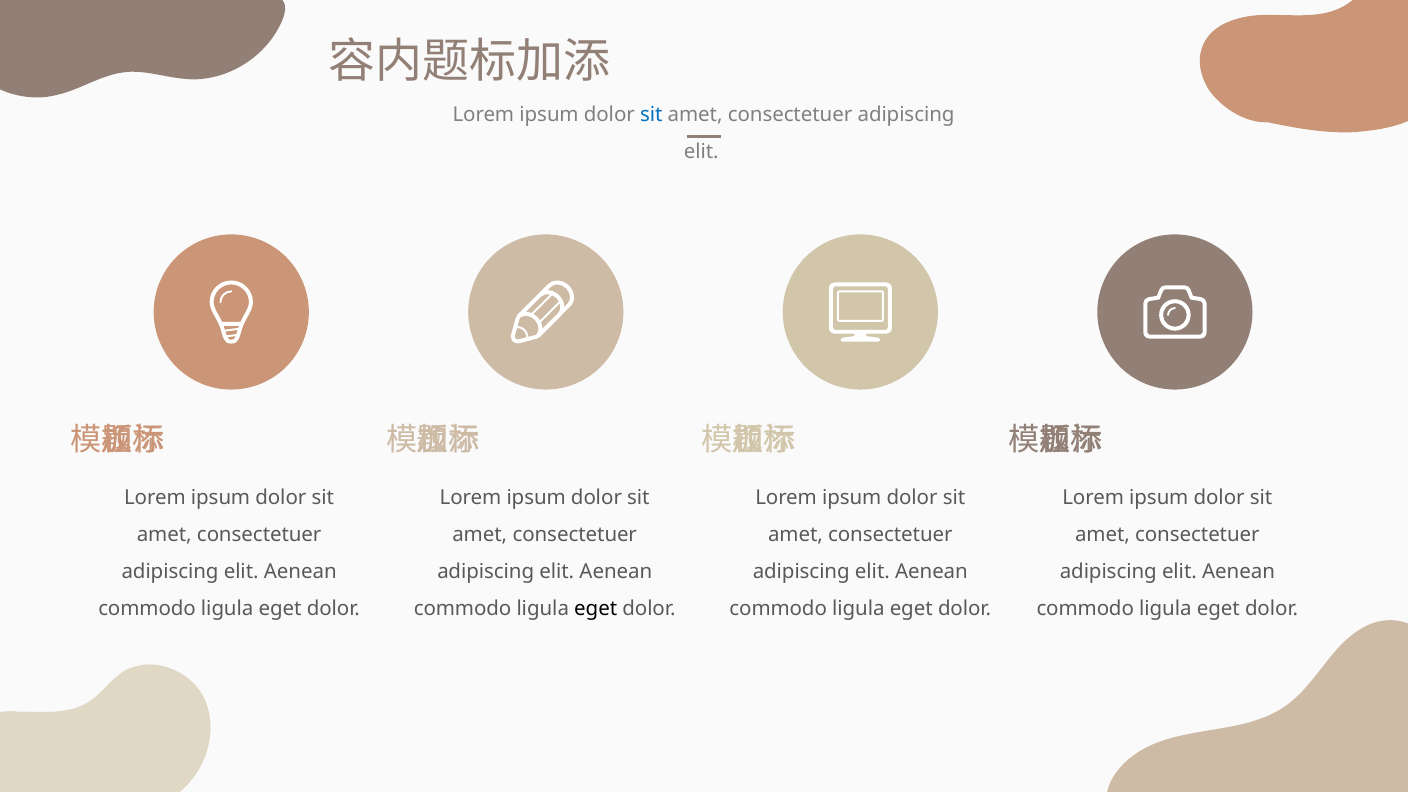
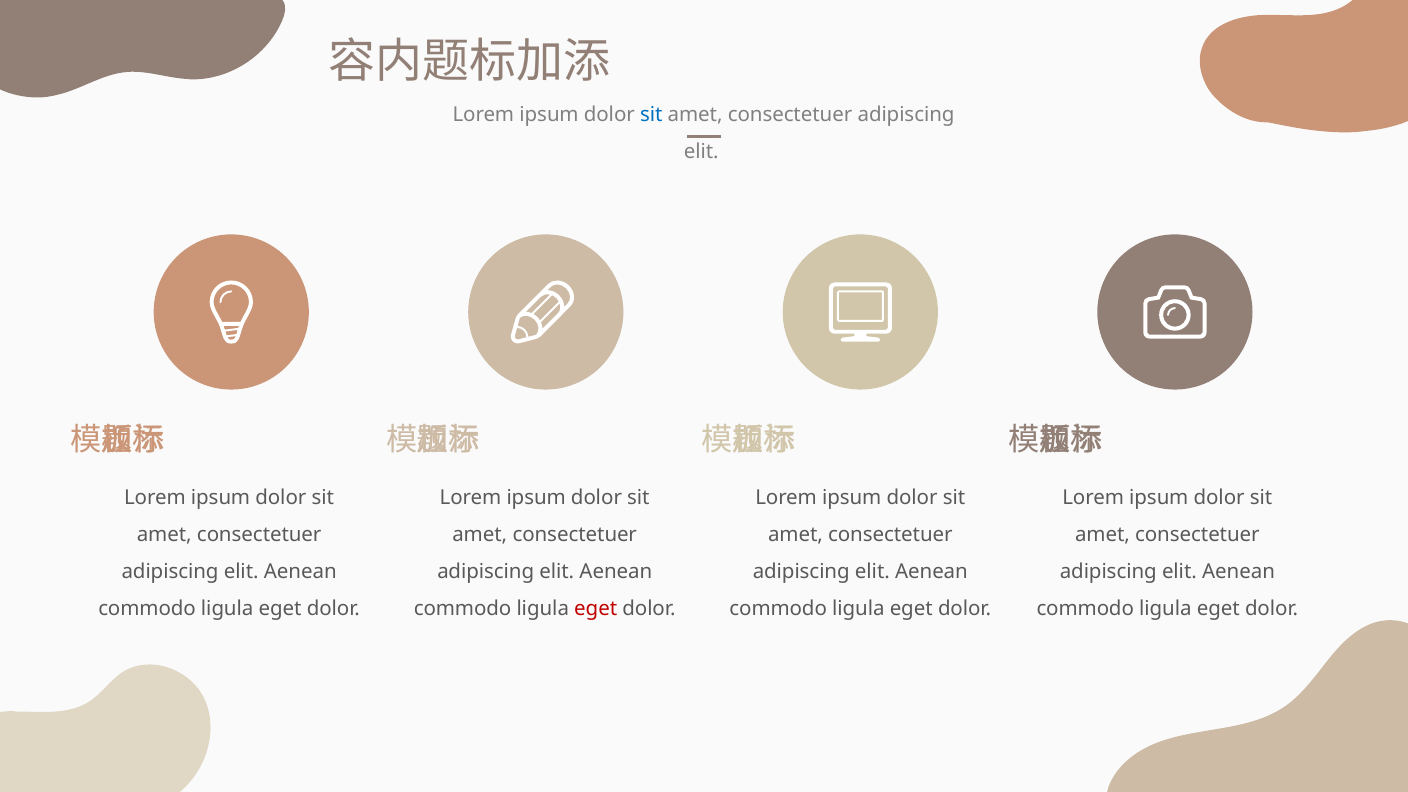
eget at (596, 609) colour: black -> red
